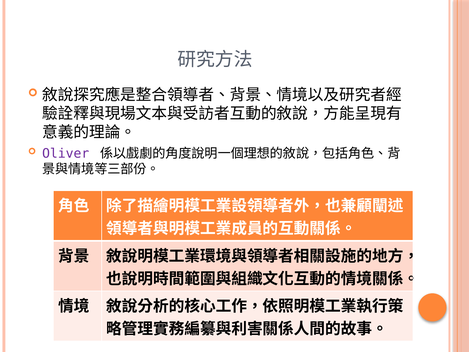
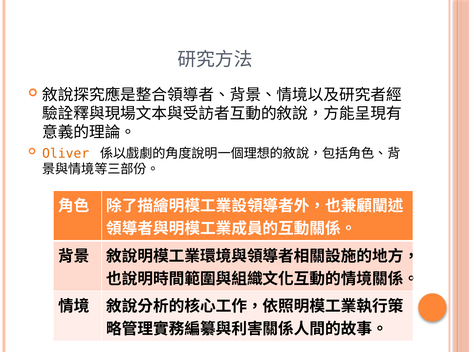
Oliver colour: purple -> orange
